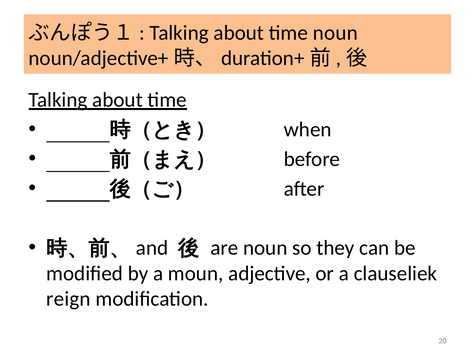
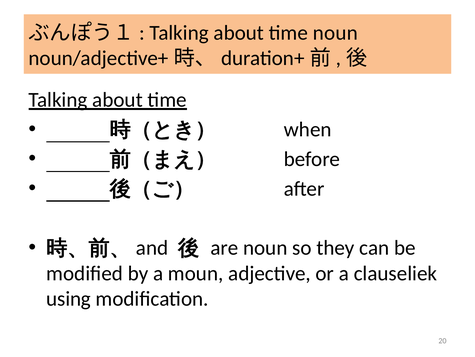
reign: reign -> using
